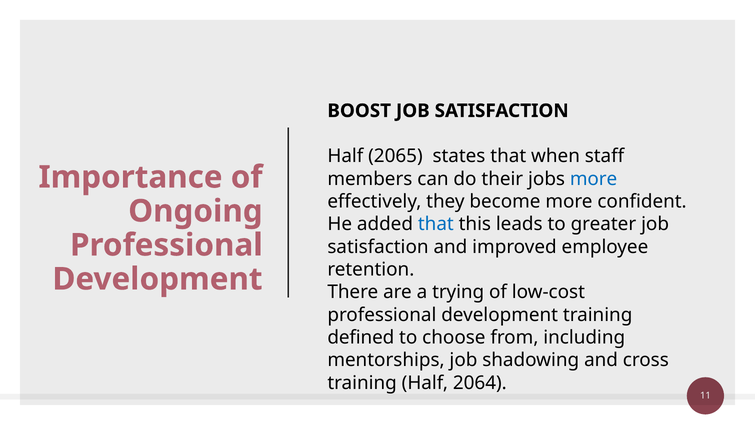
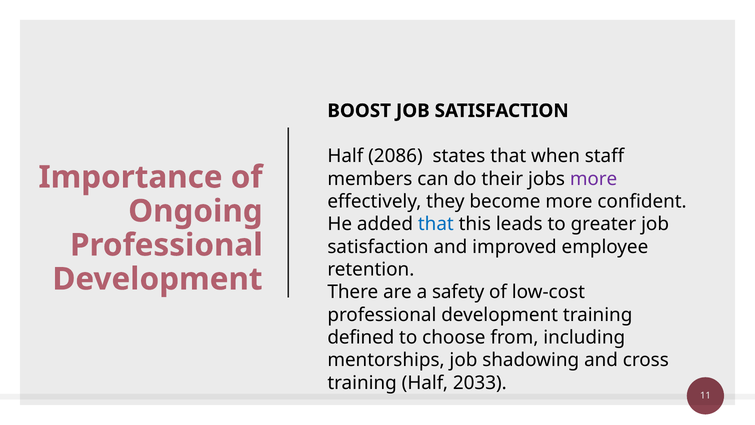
2065: 2065 -> 2086
more at (594, 179) colour: blue -> purple
trying: trying -> safety
2064: 2064 -> 2033
